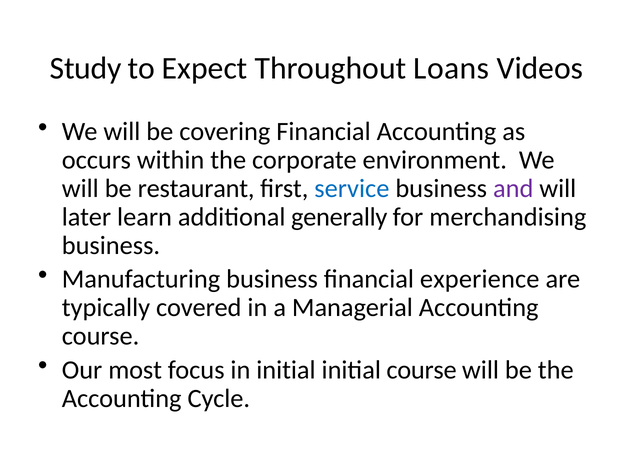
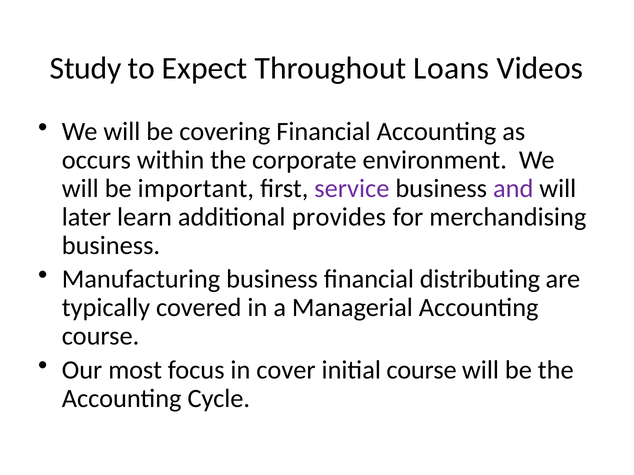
restaurant: restaurant -> important
service colour: blue -> purple
generally: generally -> provides
experience: experience -> distributing
in initial: initial -> cover
